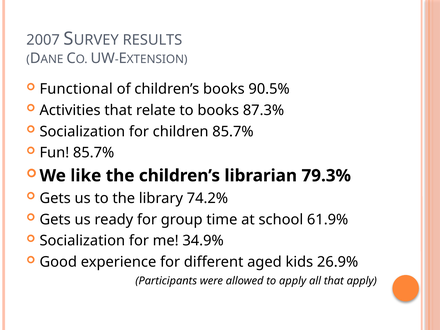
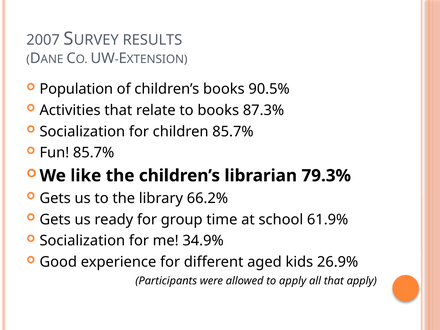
Functional: Functional -> Population
74.2%: 74.2% -> 66.2%
